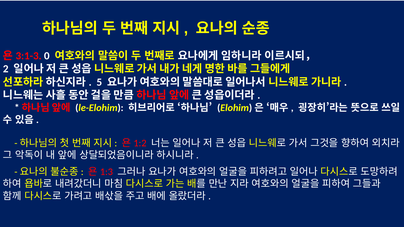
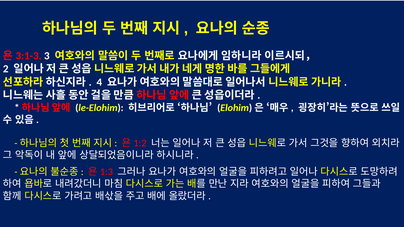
0: 0 -> 3
5: 5 -> 4
